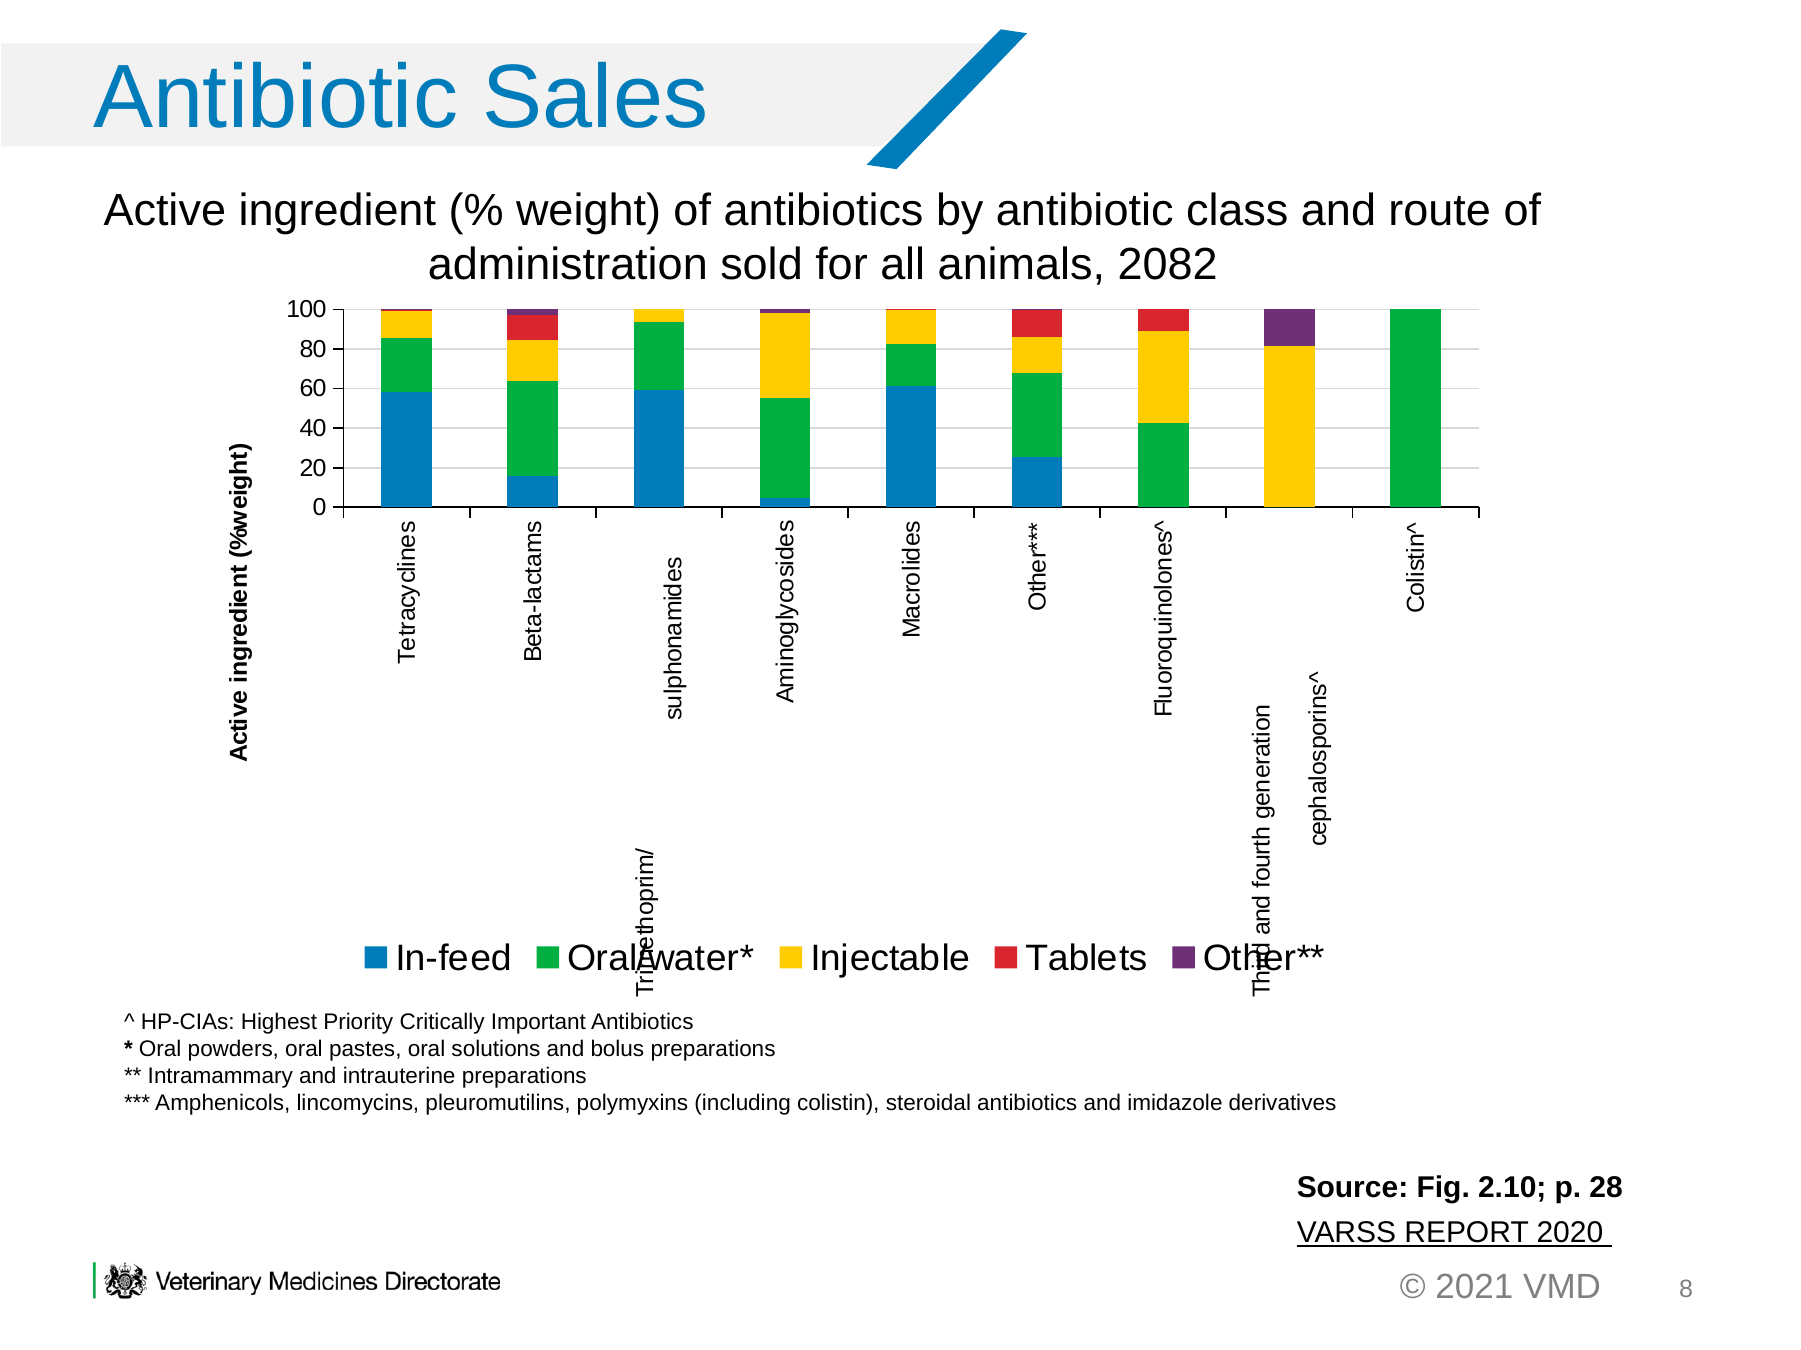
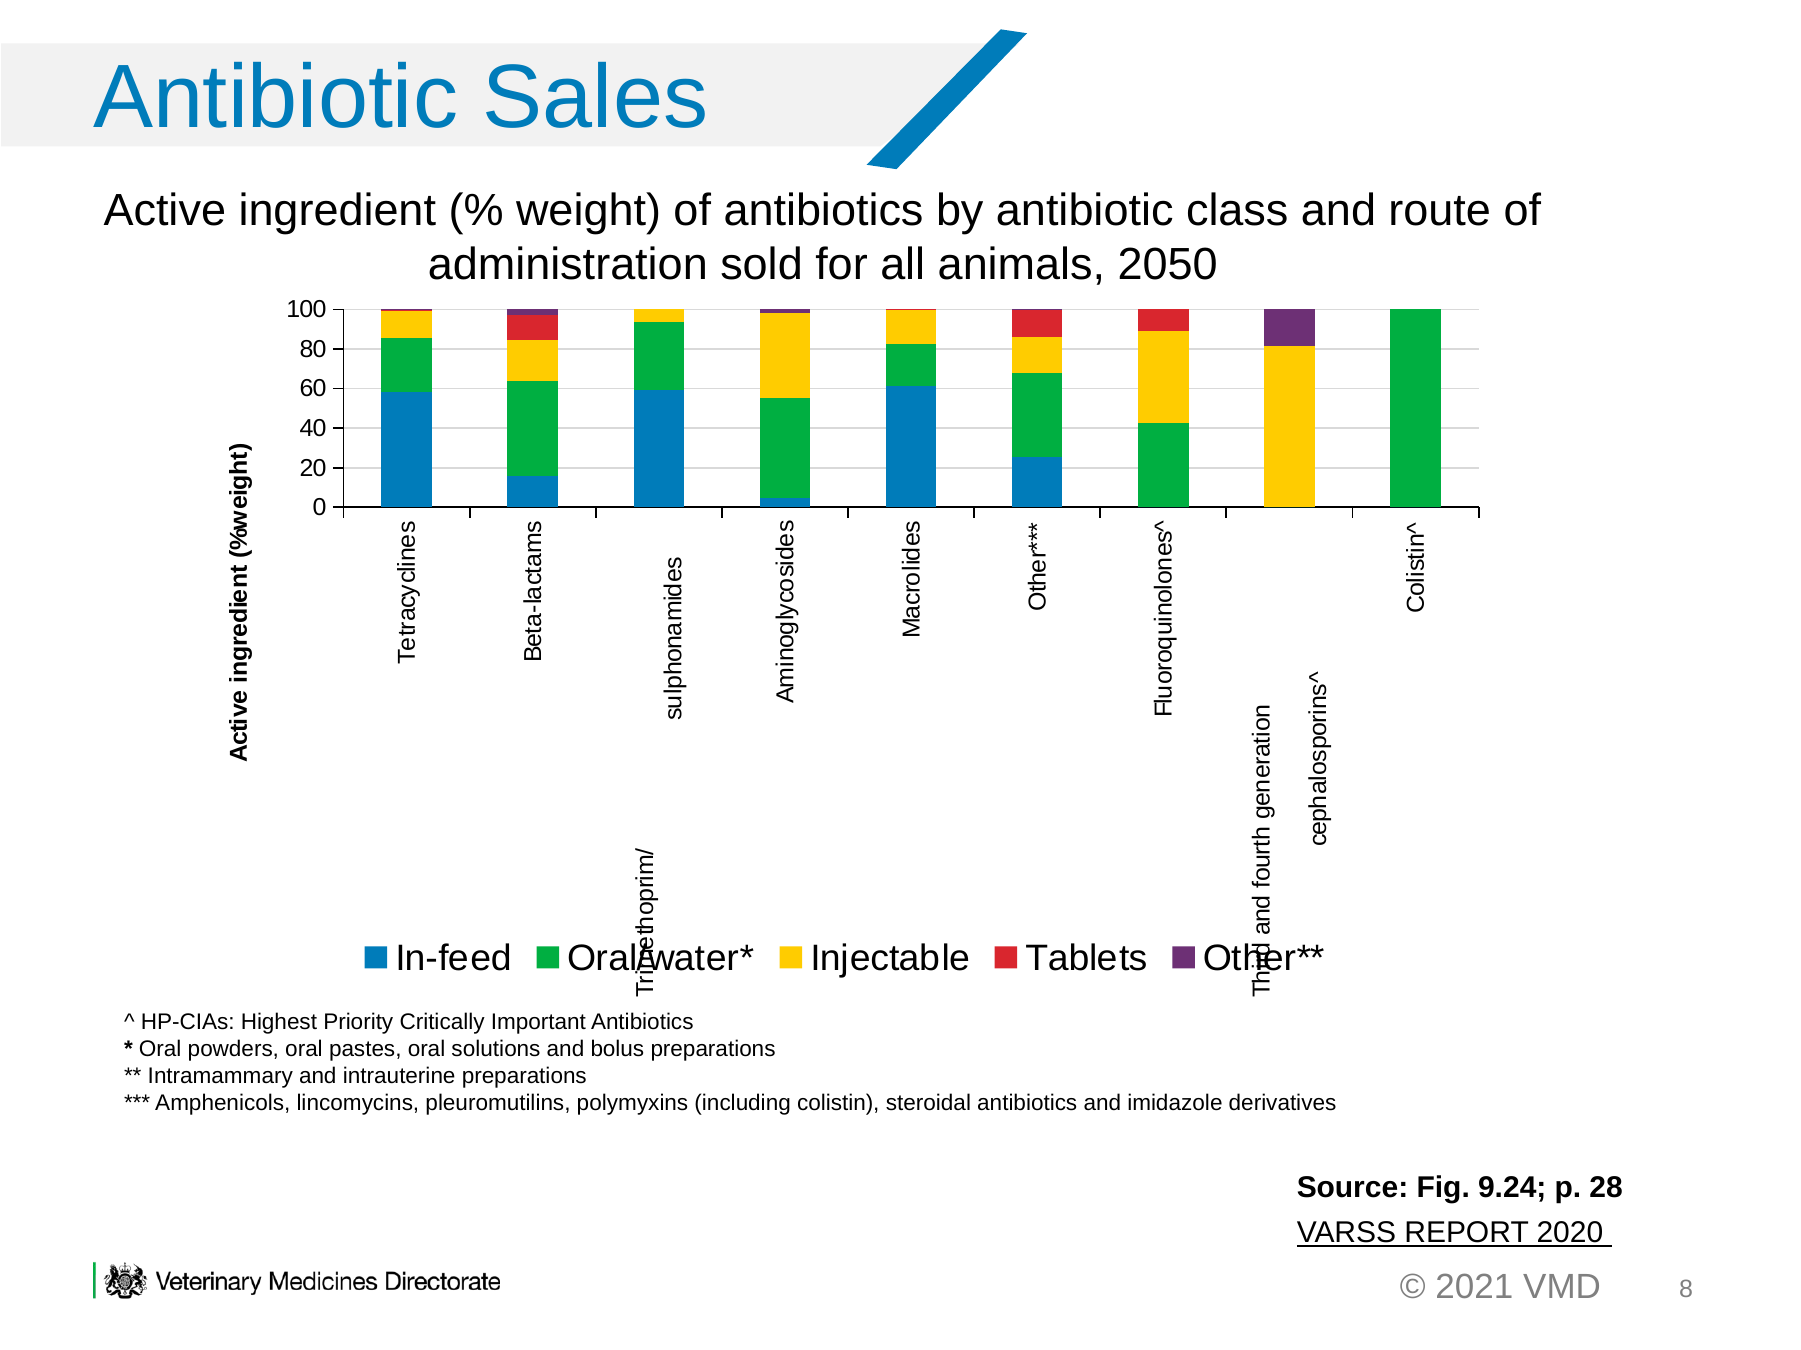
2082: 2082 -> 2050
2.10: 2.10 -> 9.24
